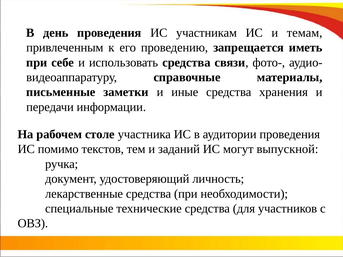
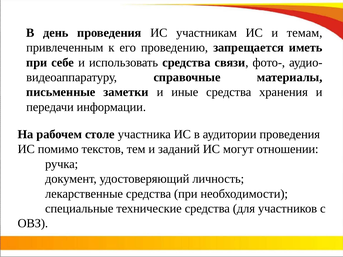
выпускной: выпускной -> отношении
